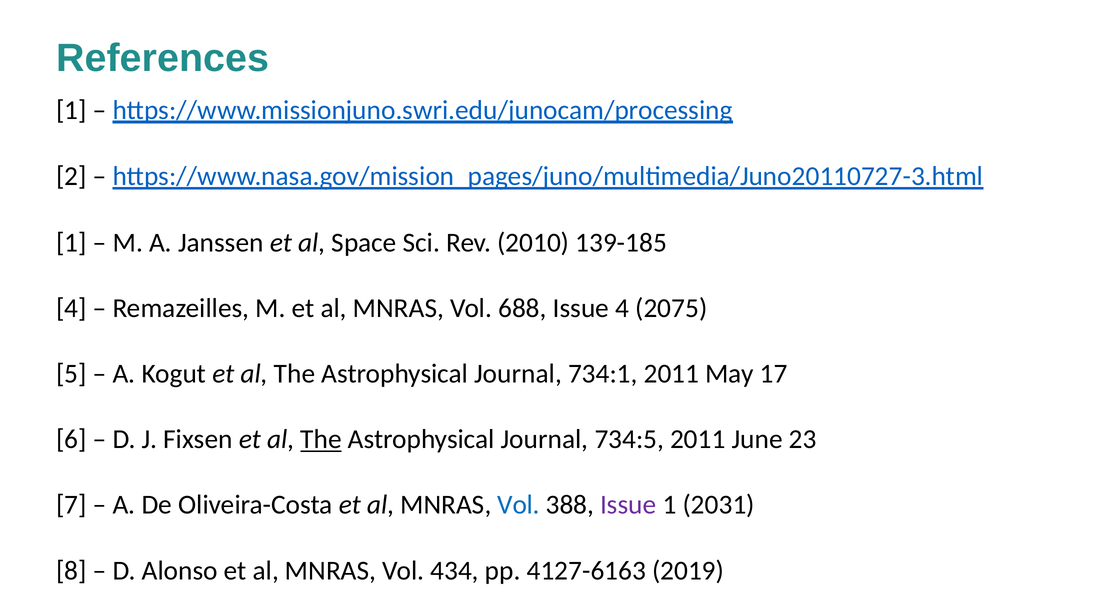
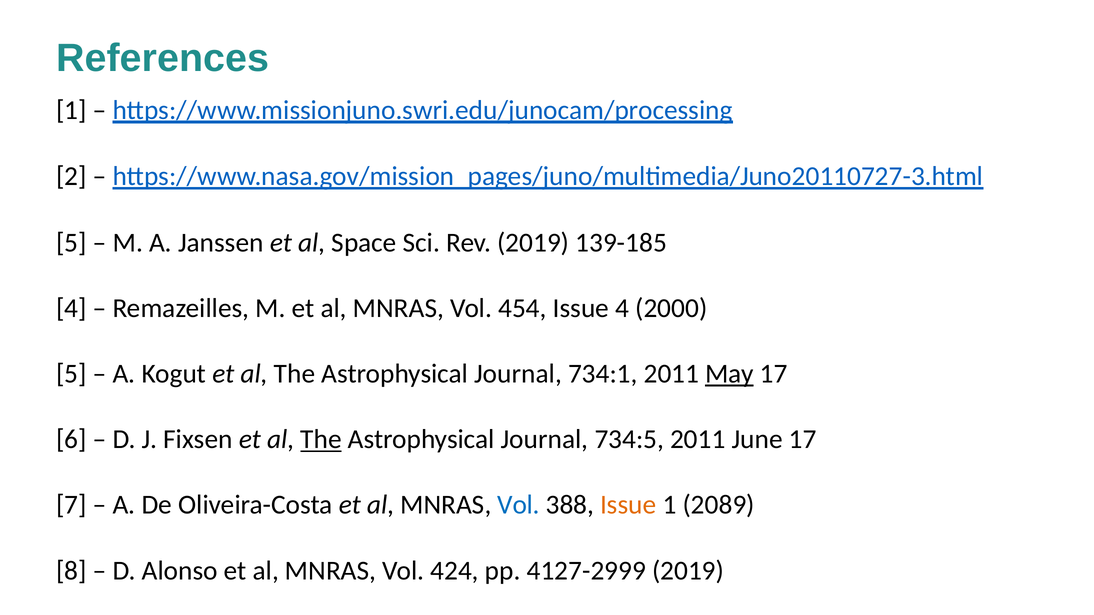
1 at (71, 243): 1 -> 5
Rev 2010: 2010 -> 2019
688: 688 -> 454
2075: 2075 -> 2000
May underline: none -> present
June 23: 23 -> 17
Issue at (628, 505) colour: purple -> orange
2031: 2031 -> 2089
434: 434 -> 424
4127-6163: 4127-6163 -> 4127-2999
